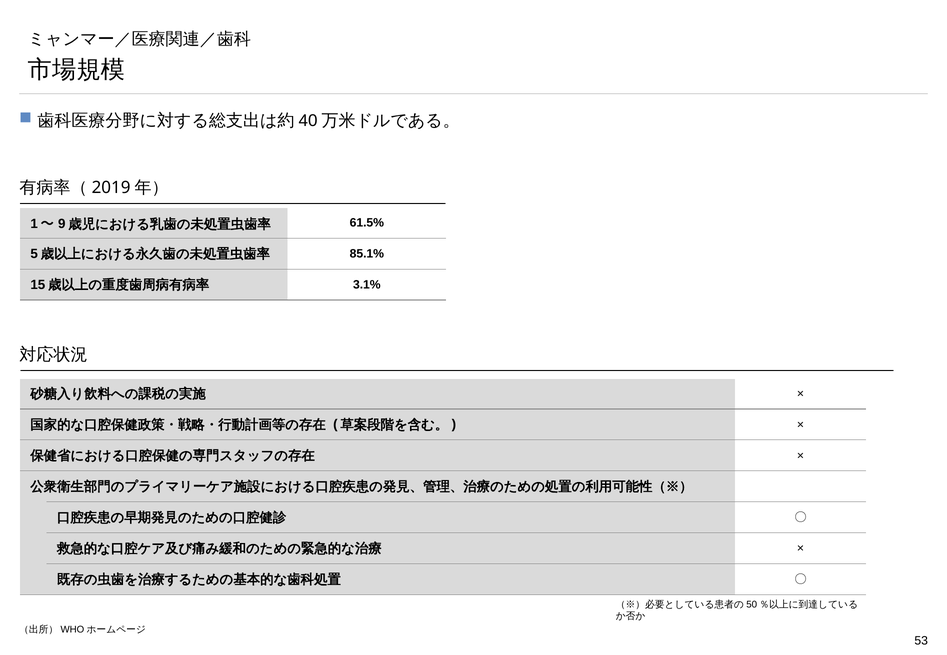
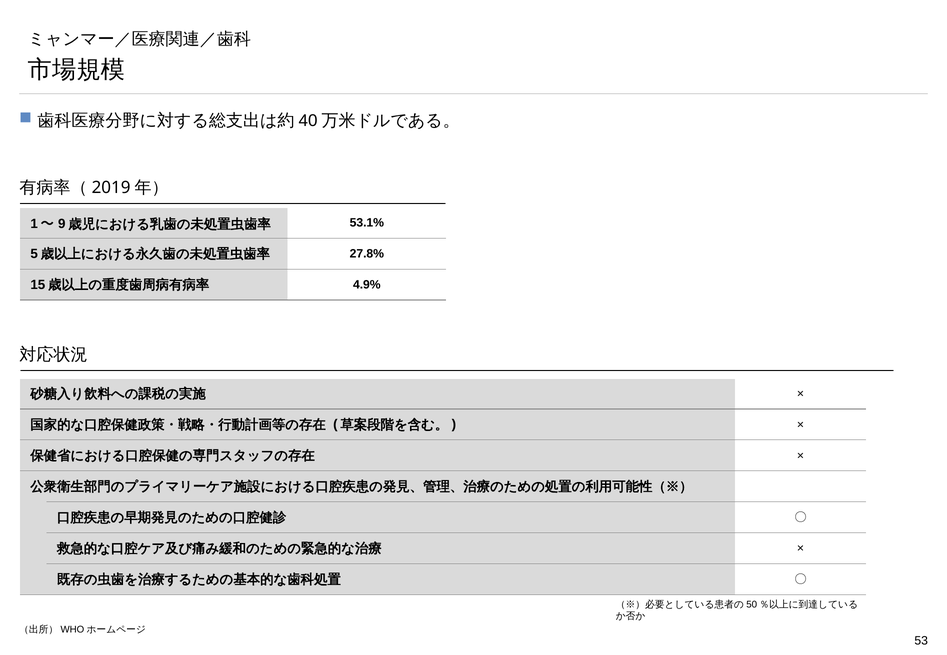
61.5%: 61.5% -> 53.1%
85.1%: 85.1% -> 27.8%
3.1%: 3.1% -> 4.9%
